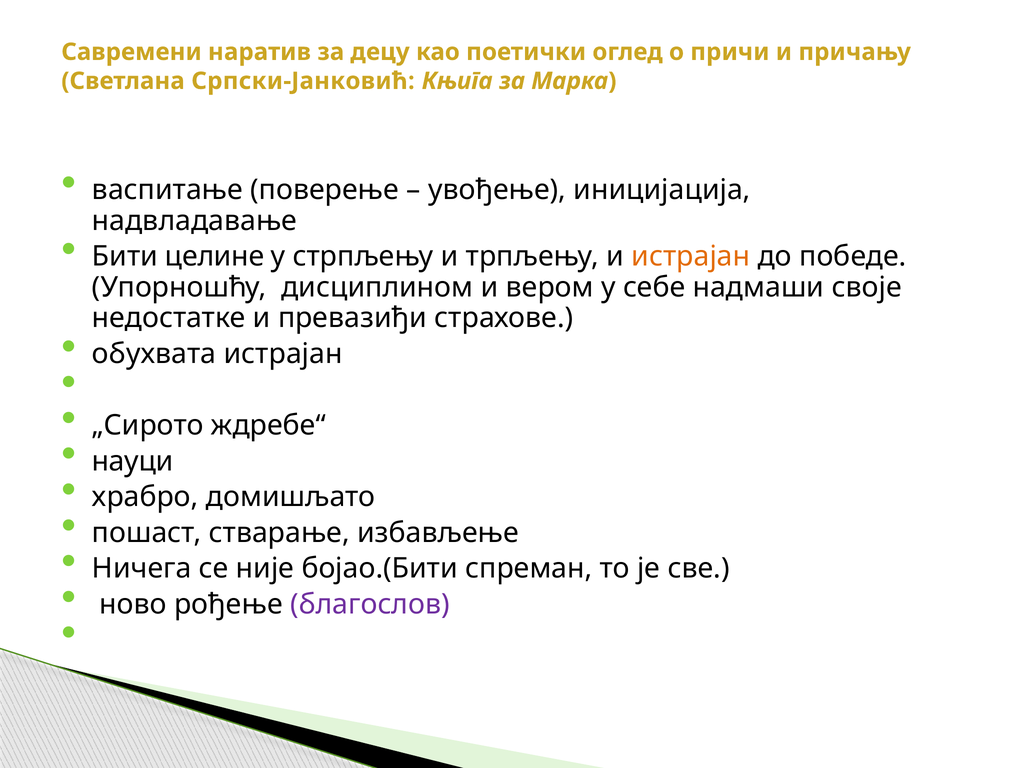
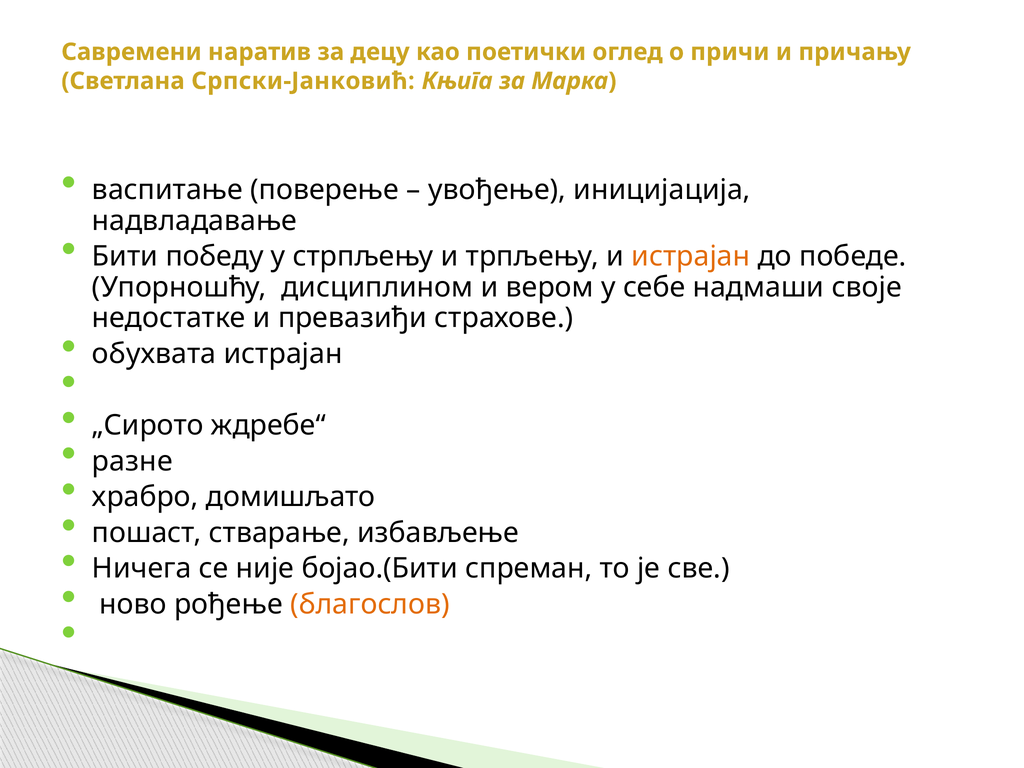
целине: целине -> победу
науци: науци -> разне
благослов colour: purple -> orange
